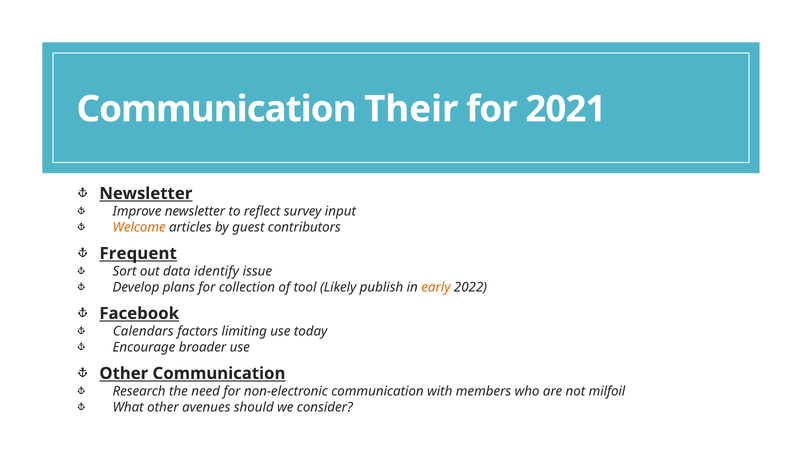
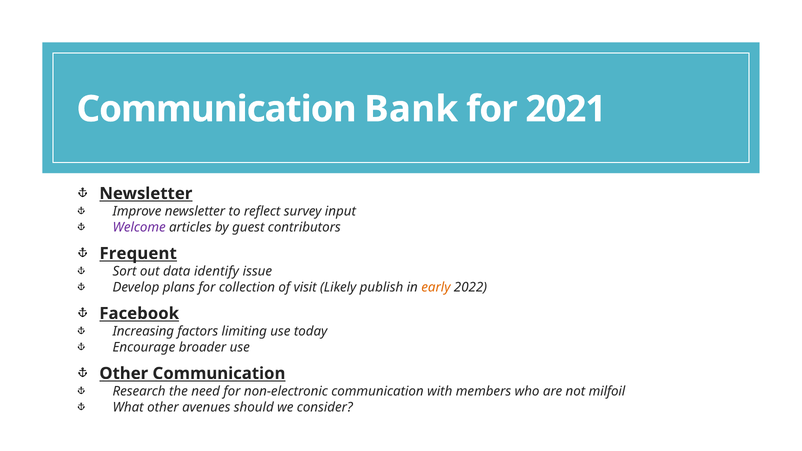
Their: Their -> Bank
Welcome colour: orange -> purple
tool: tool -> visit
Calendars: Calendars -> Increasing
